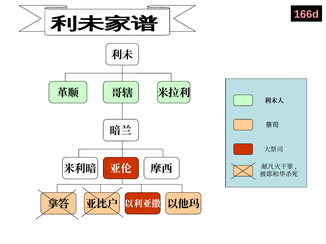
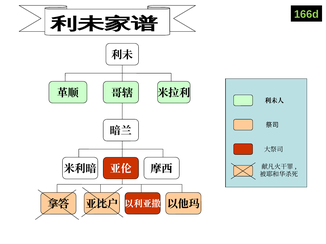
166d colour: pink -> light green
